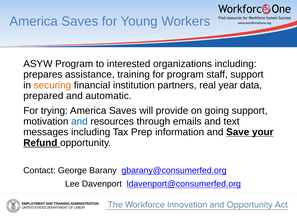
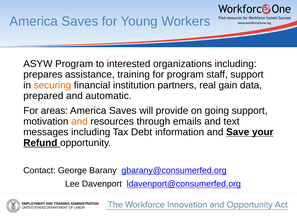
year: year -> gain
trying: trying -> areas
and at (79, 121) colour: blue -> orange
Prep: Prep -> Debt
